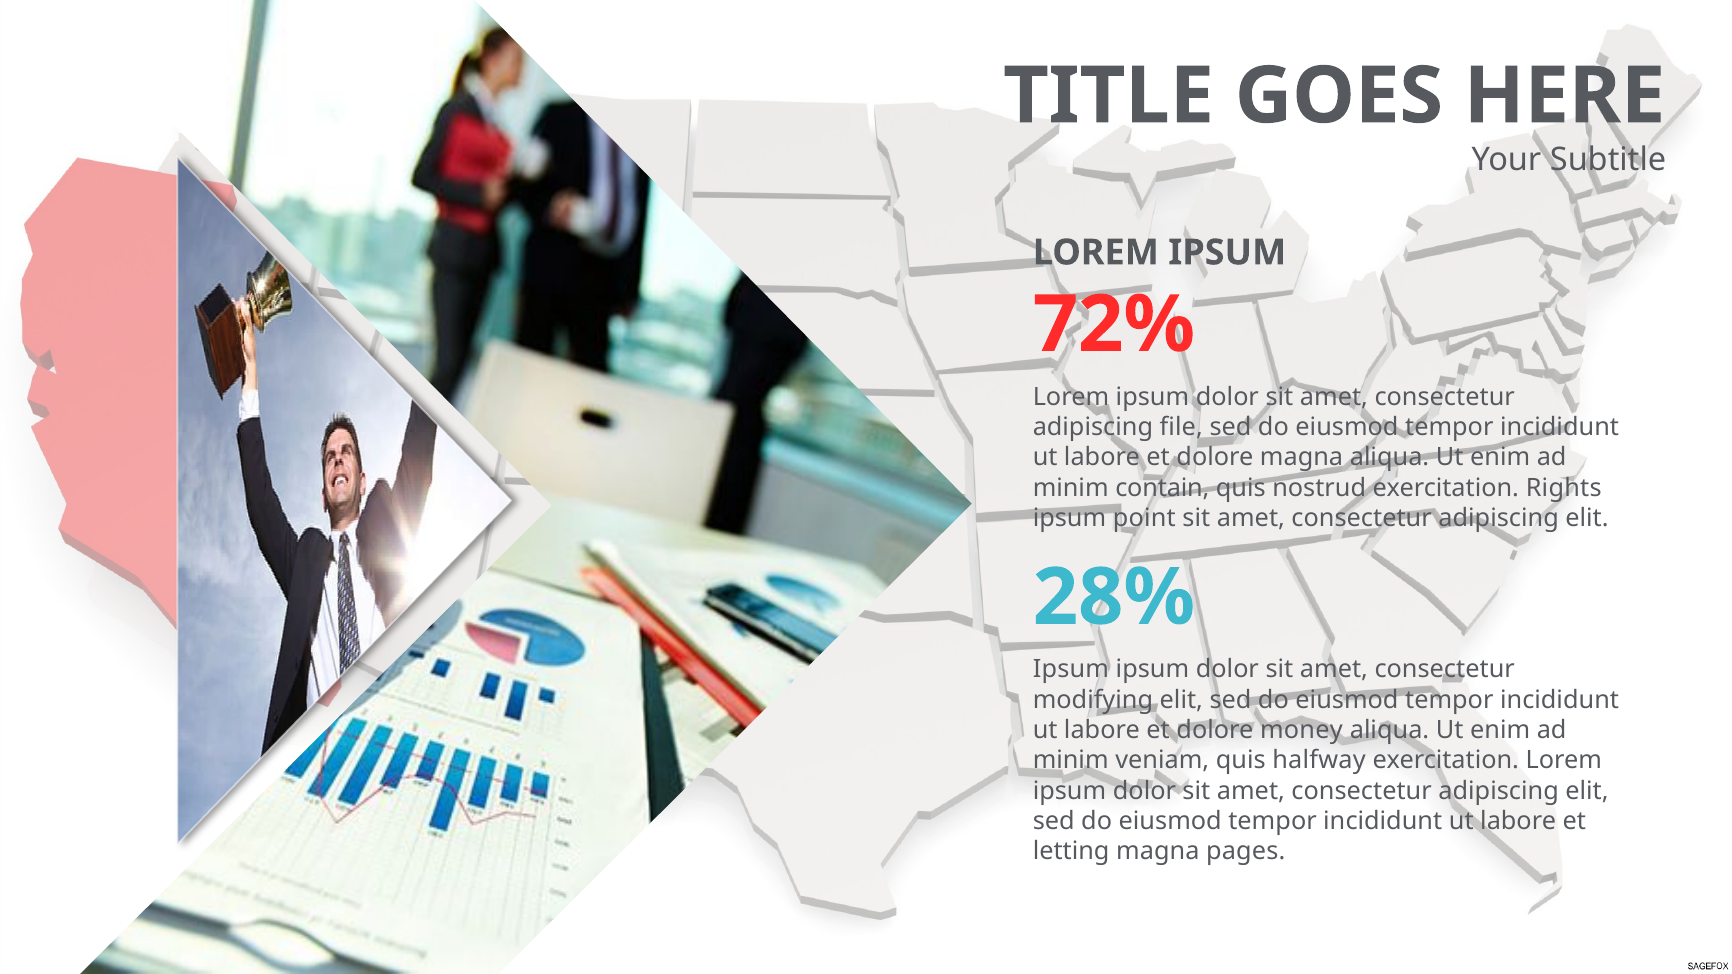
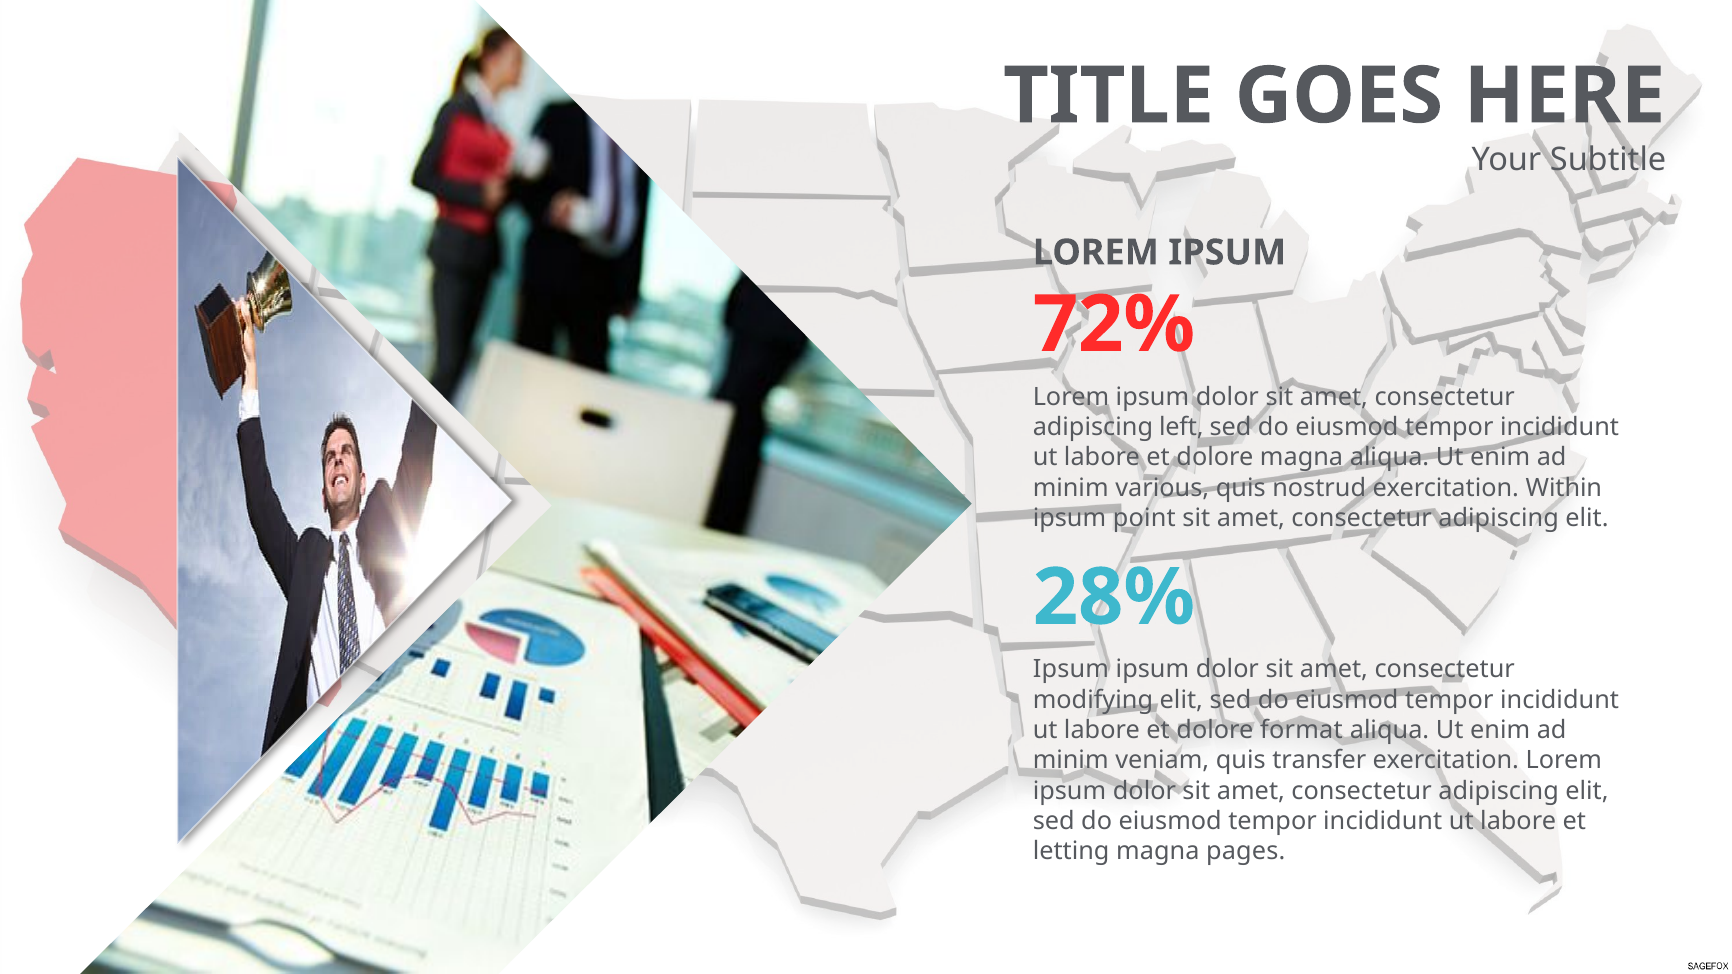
file: file -> left
contain: contain -> various
Rights: Rights -> Within
money: money -> format
halfway: halfway -> transfer
